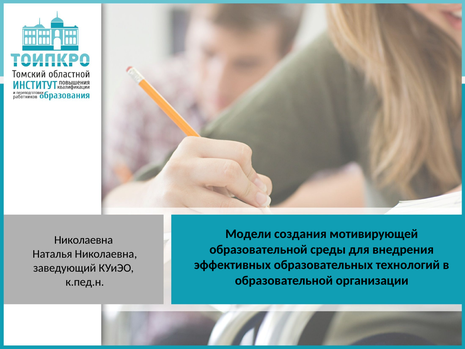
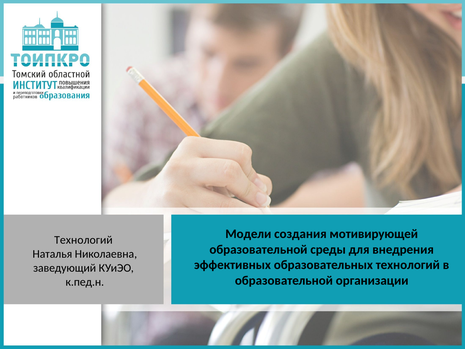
Николаевна at (84, 240): Николаевна -> Технологий
